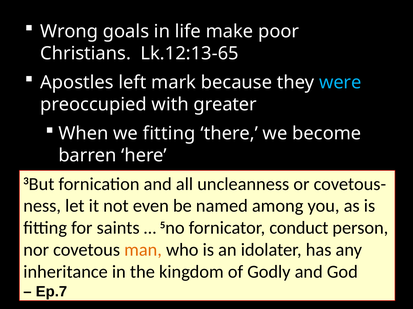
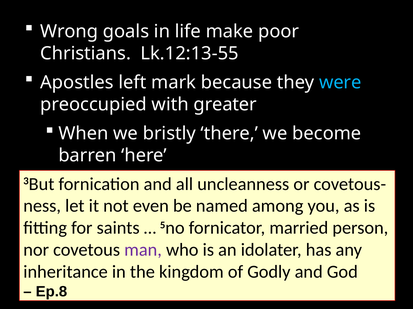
Lk.12:13-65: Lk.12:13-65 -> Lk.12:13-55
we fitting: fitting -> bristly
conduct: conduct -> married
man colour: orange -> purple
Ep.7: Ep.7 -> Ep.8
